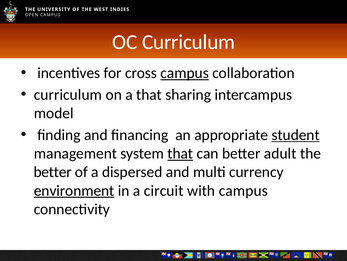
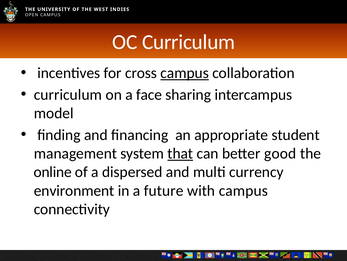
a that: that -> face
student underline: present -> none
adult: adult -> good
better at (53, 172): better -> online
environment underline: present -> none
circuit: circuit -> future
